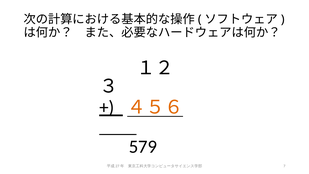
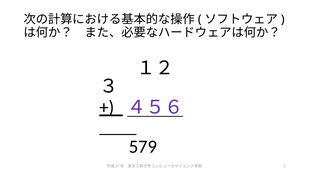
４５６ colour: orange -> purple
